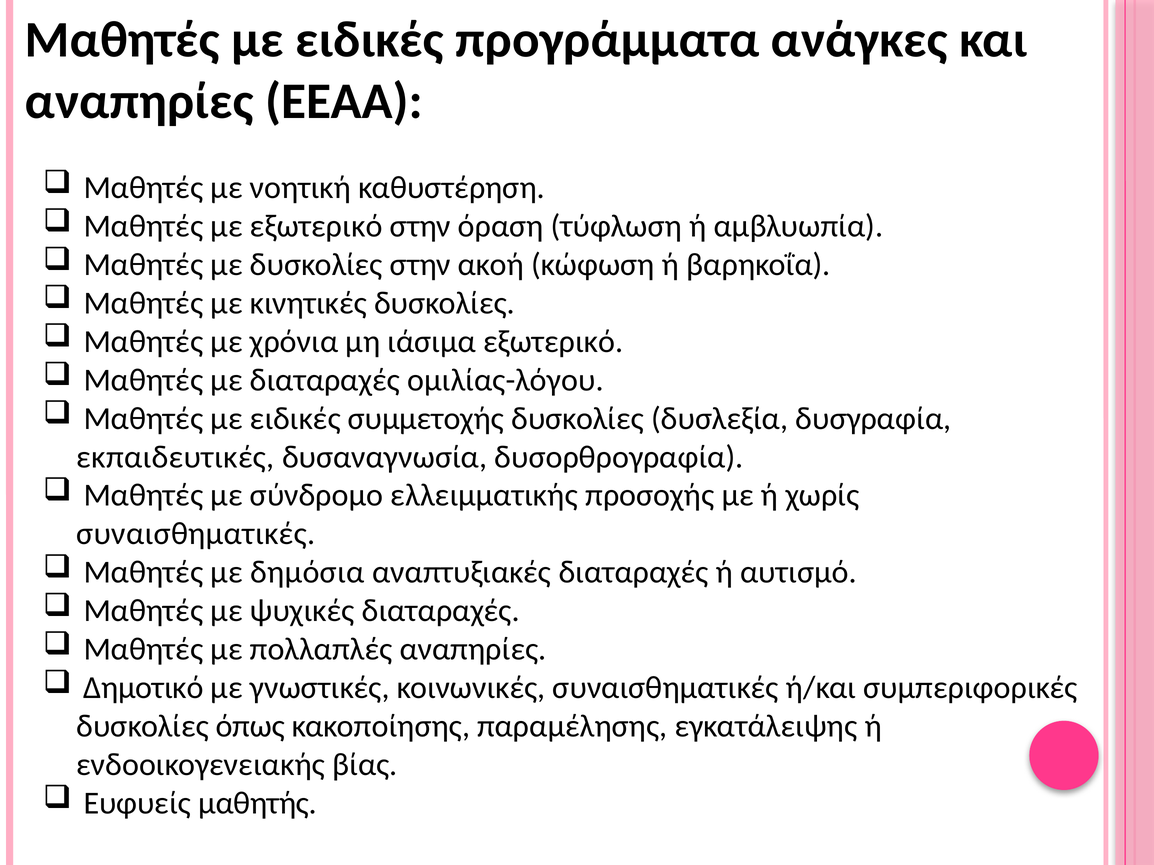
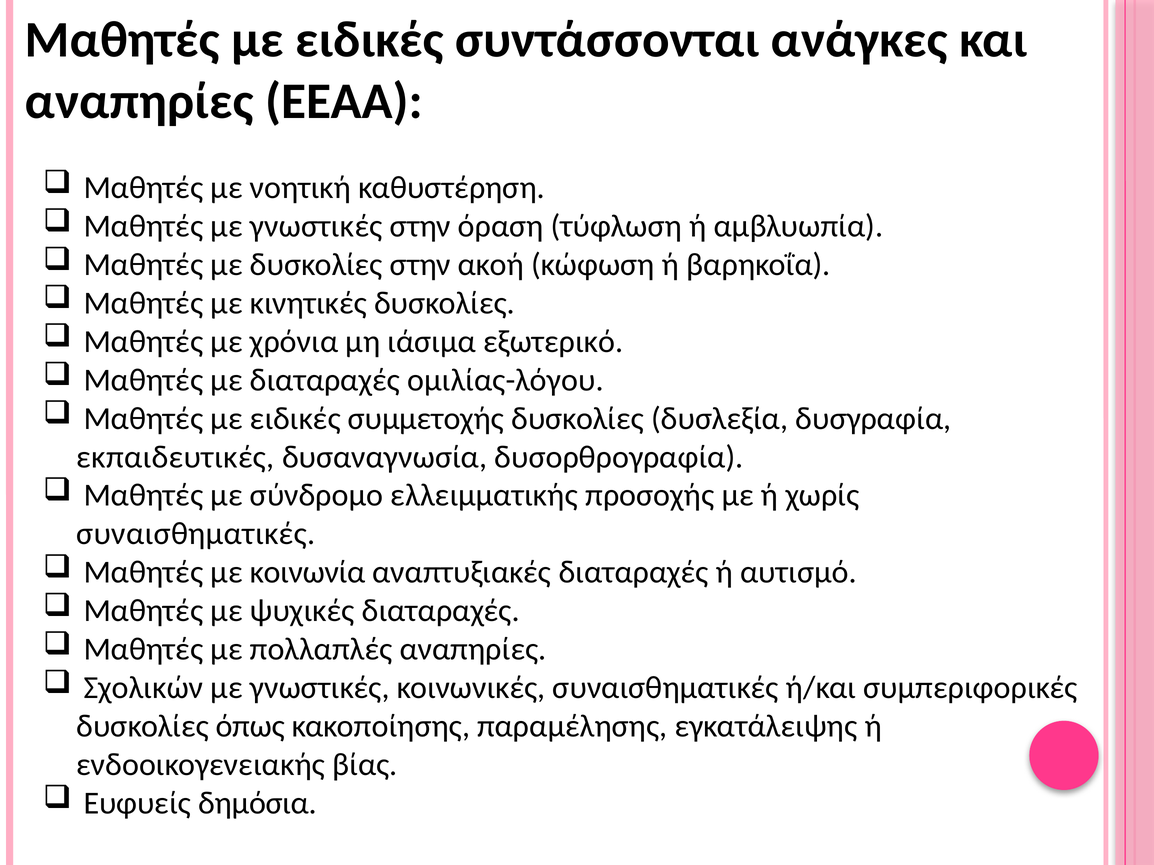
προγράμματα: προγράμματα -> συντάσσονται
Μαθητές με εξωτερικό: εξωτερικό -> γνωστικές
δημόσια: δημόσια -> κοινωνία
Δημοτικό: Δημοτικό -> Σχολικών
μαθητής: μαθητής -> δημόσια
